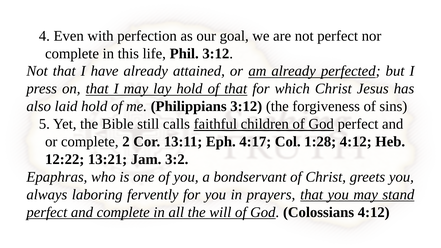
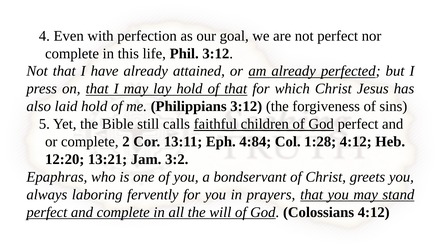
4:17: 4:17 -> 4:84
12:22: 12:22 -> 12:20
